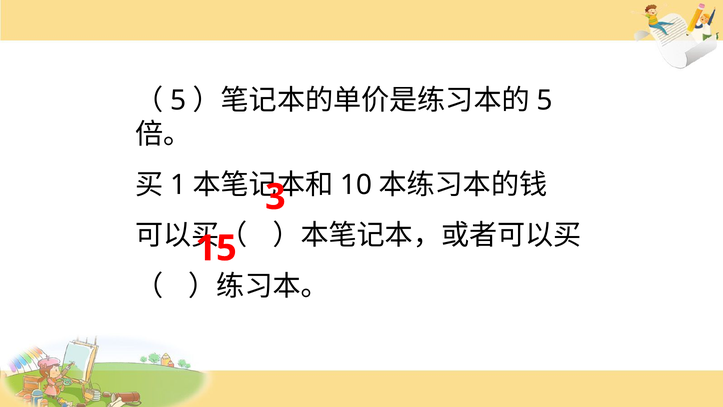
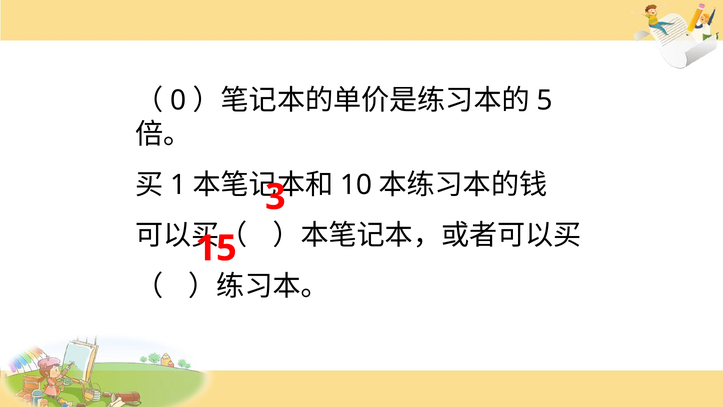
5 at (178, 100): 5 -> 0
